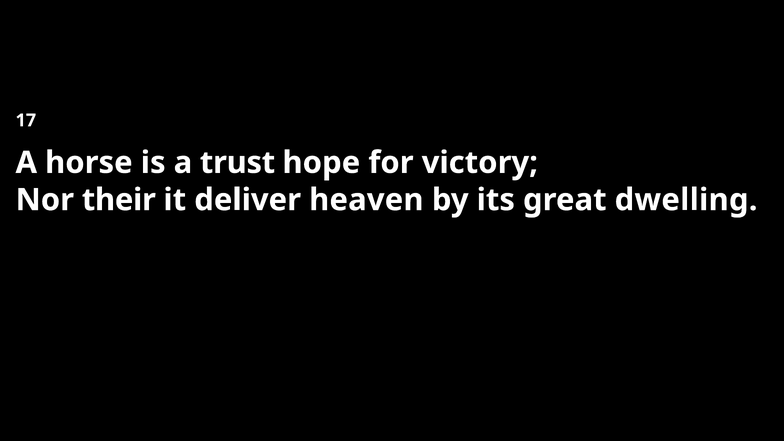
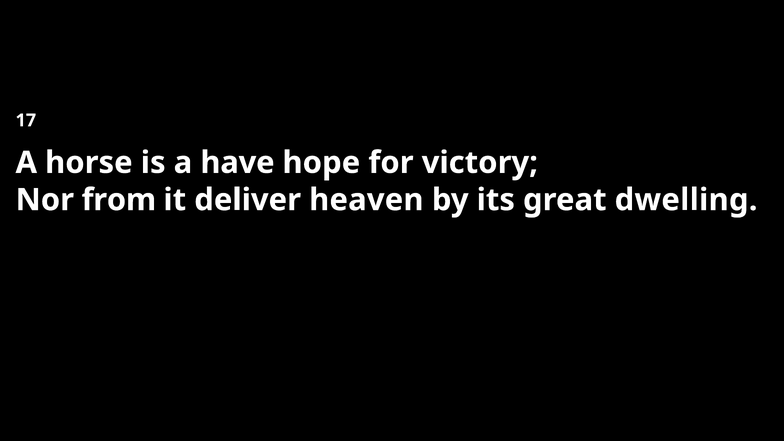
trust: trust -> have
their: their -> from
